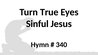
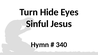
True: True -> Hide
